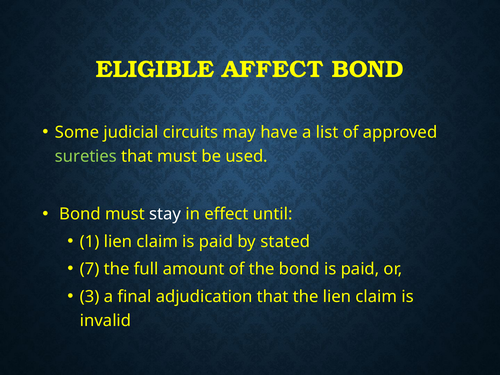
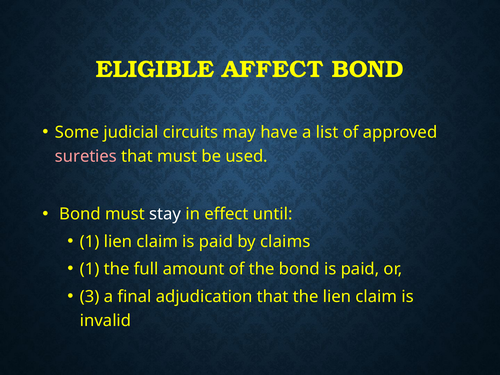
sureties colour: light green -> pink
stated: stated -> claims
7 at (90, 269): 7 -> 1
